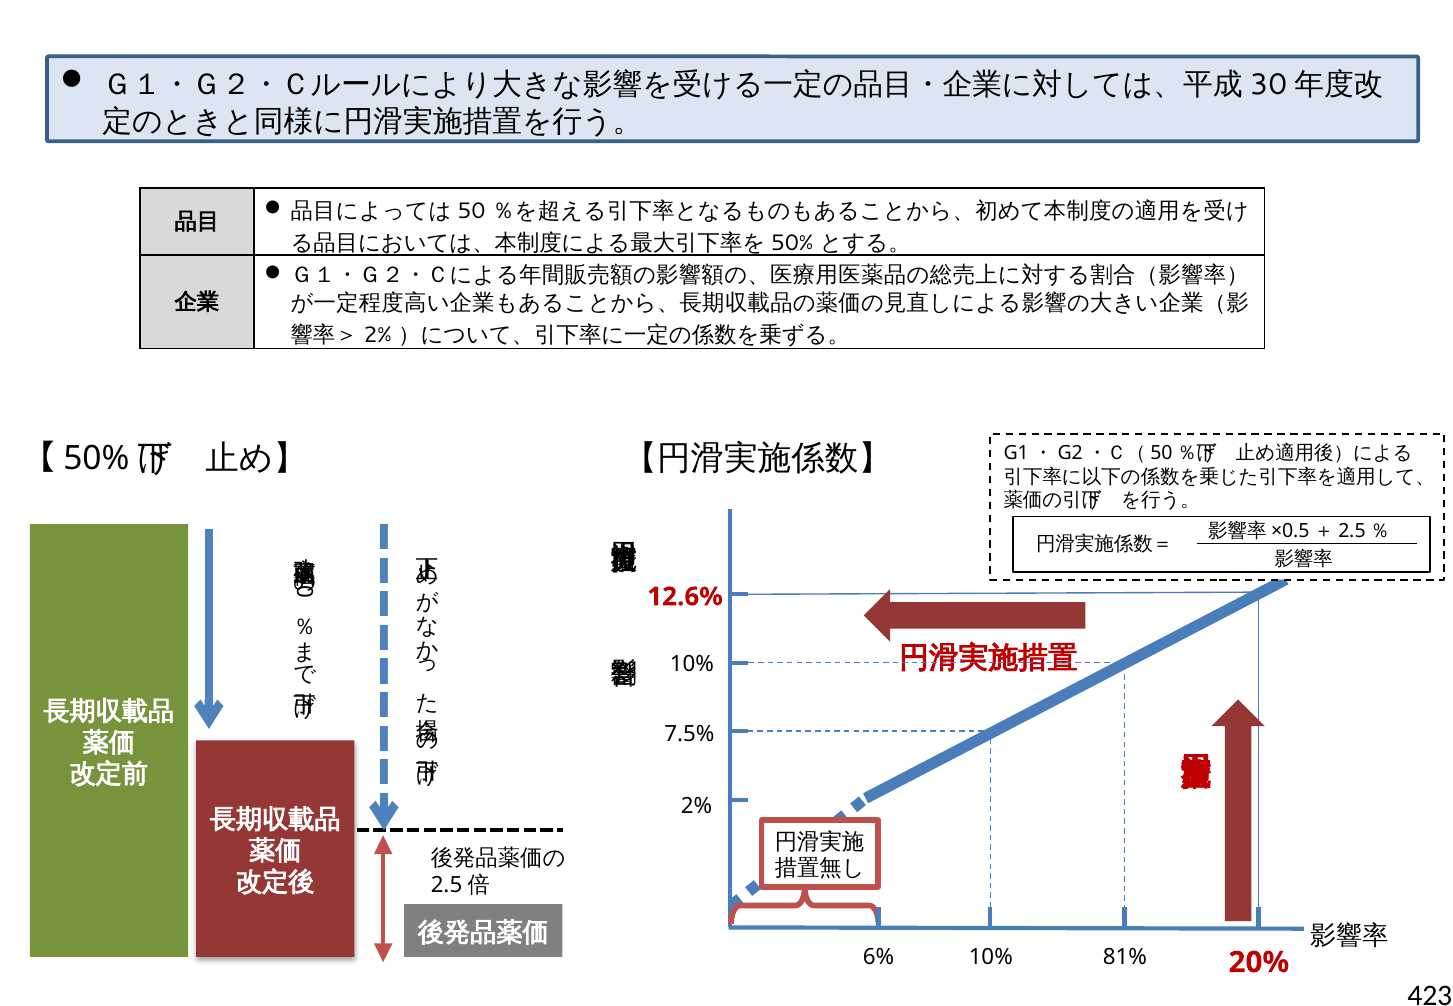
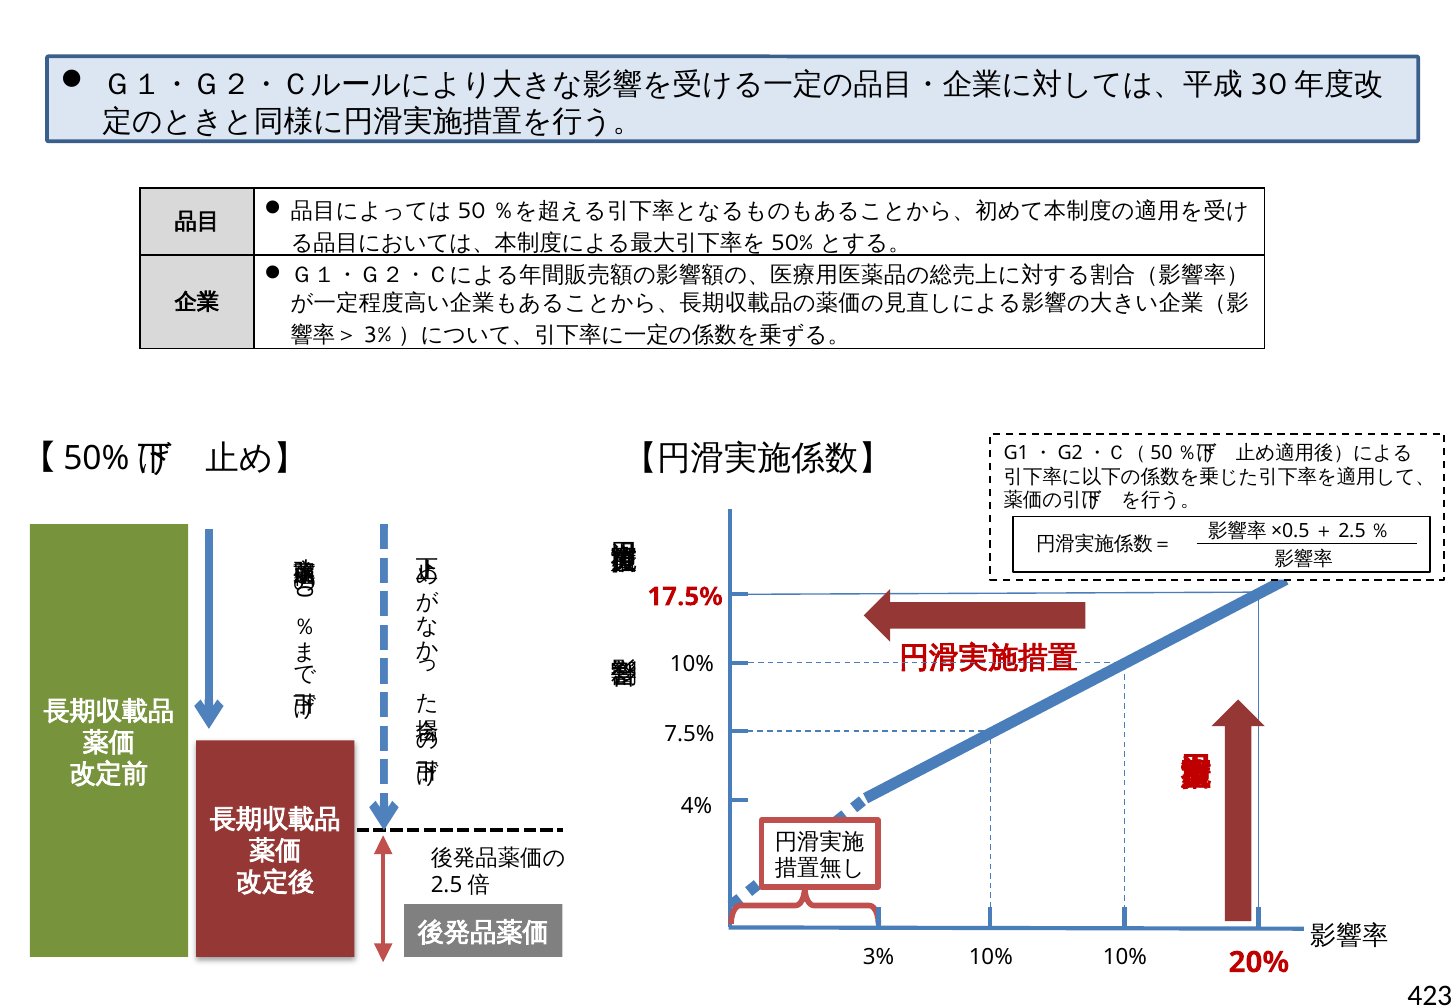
2% at (378, 335): 2% -> 3%
12.6%: 12.6% -> 17.5%
2% at (697, 806): 2% -> 4%
6% at (878, 957): 6% -> 3%
10% 81%: 81% -> 10%
